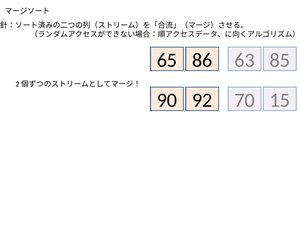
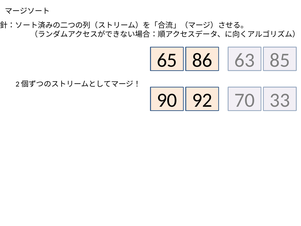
15: 15 -> 33
